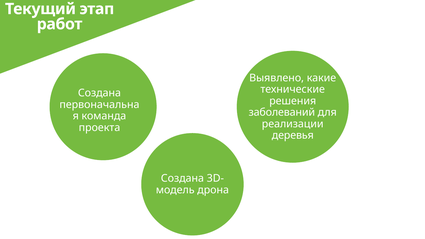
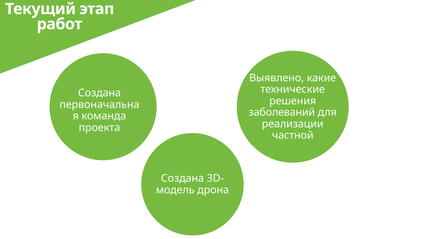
деревья: деревья -> частной
